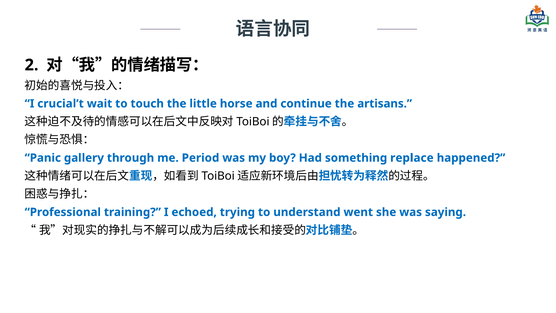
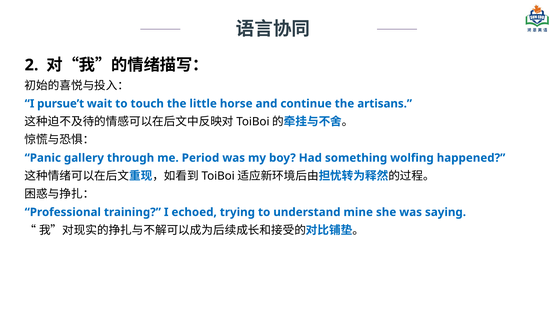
crucial’t: crucial’t -> pursue’t
replace: replace -> wolfing
went: went -> mine
